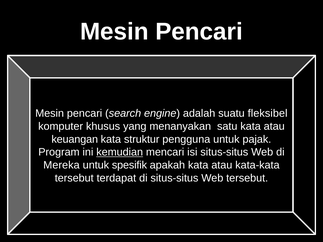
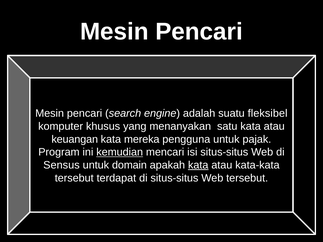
struktur: struktur -> mereka
Mereka: Mereka -> Sensus
spesifik: spesifik -> domain
kata at (198, 165) underline: none -> present
